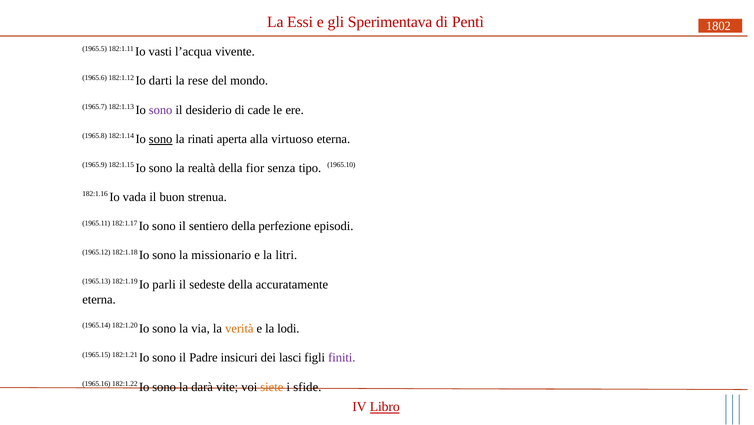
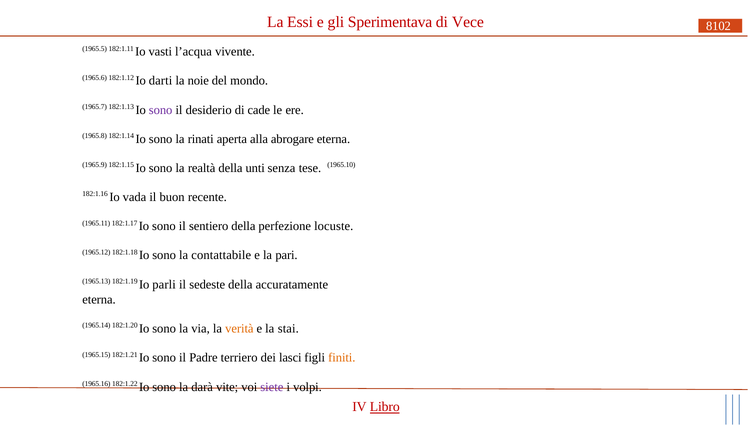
Pentì: Pentì -> Vece
1802: 1802 -> 8102
rese: rese -> noie
sono at (161, 139) underline: present -> none
virtuoso: virtuoso -> abrogare
fior: fior -> unti
tipo: tipo -> tese
strenua: strenua -> recente
episodi: episodi -> locuste
missionario: missionario -> contattabile
litri: litri -> pari
lodi: lodi -> stai
insicuri: insicuri -> terriero
finiti colour: purple -> orange
siete colour: orange -> purple
sfide: sfide -> volpi
